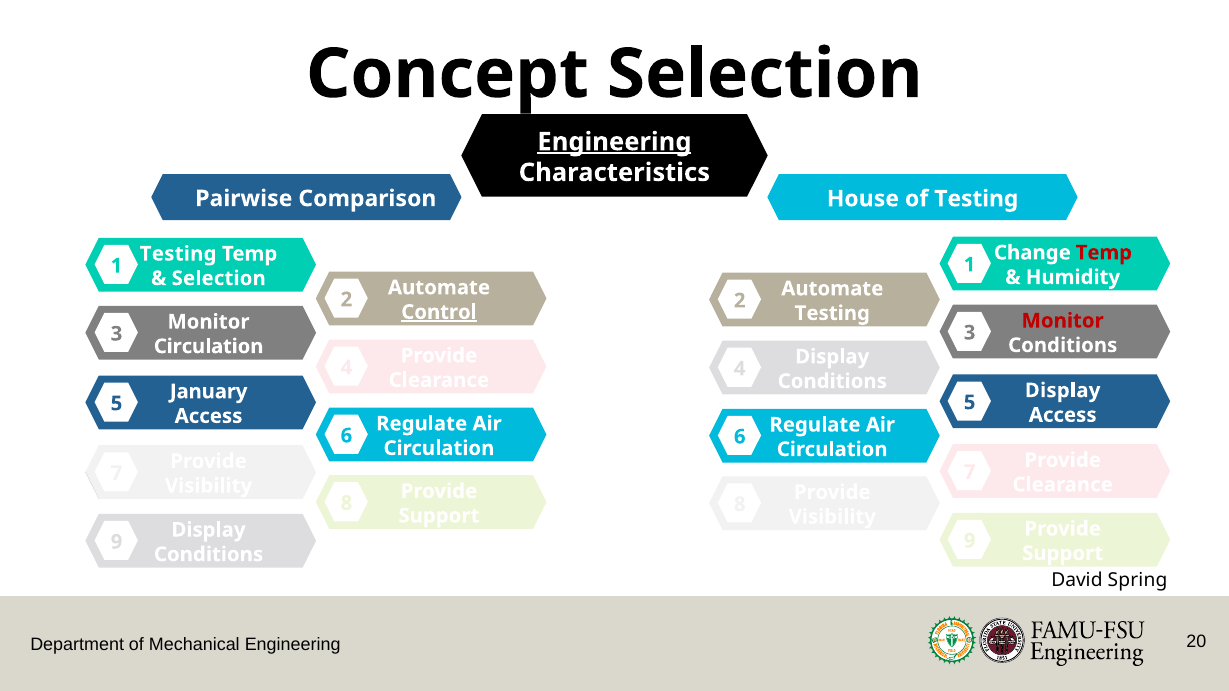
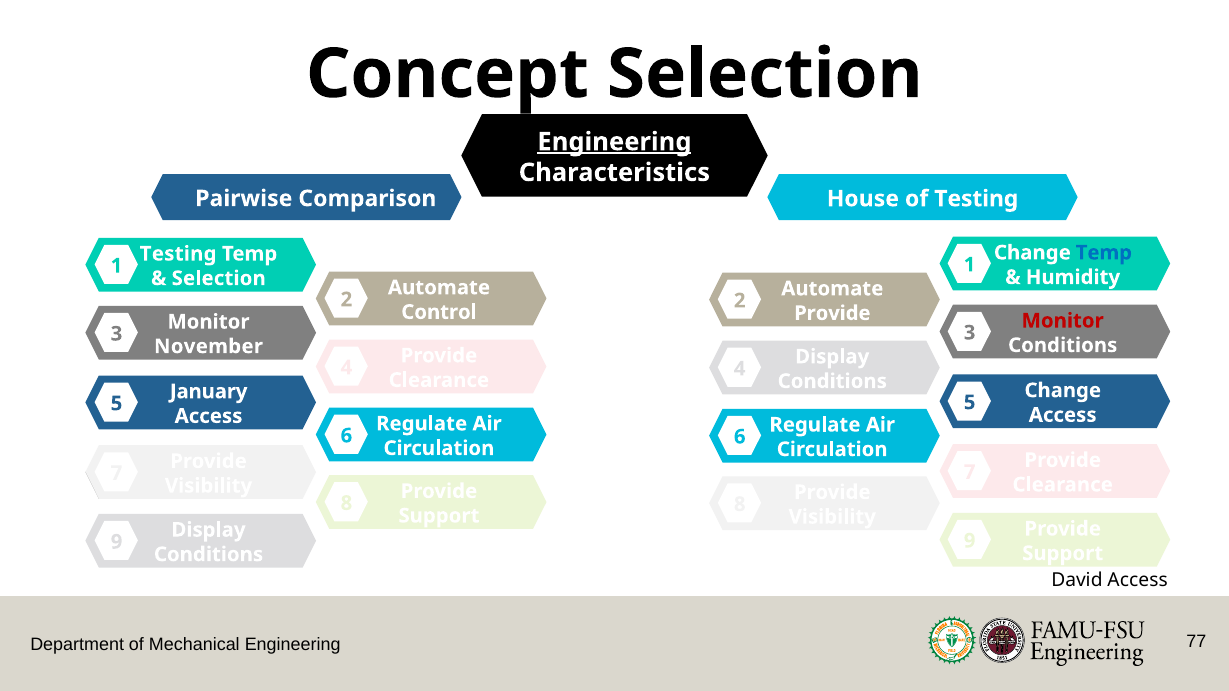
Temp at (1104, 253) colour: red -> blue
Control underline: present -> none
Testing at (832, 313): Testing -> Provide
Circulation at (209, 347): Circulation -> November
Display at (1063, 391): Display -> Change
David Spring: Spring -> Access
20: 20 -> 77
